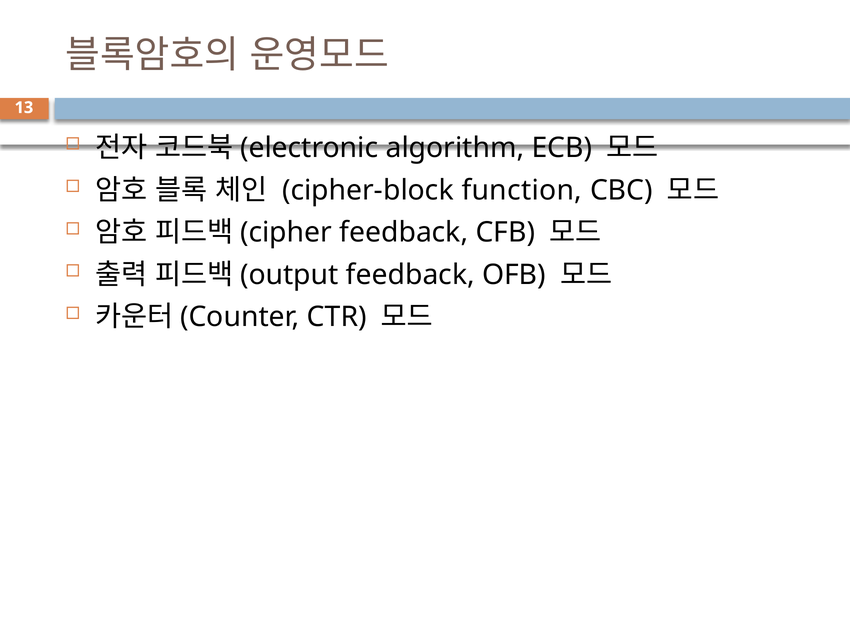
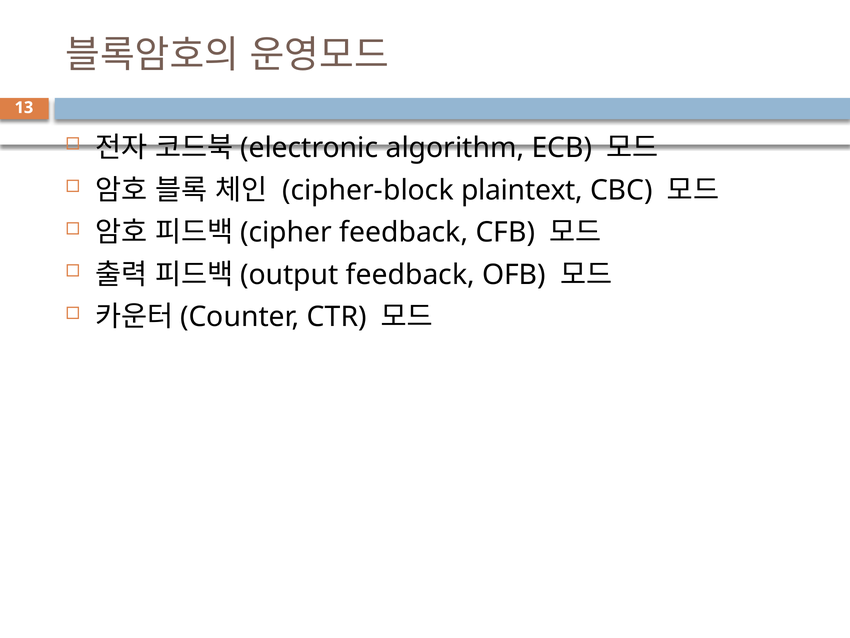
function: function -> plaintext
